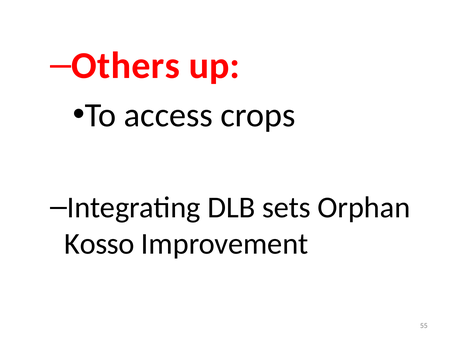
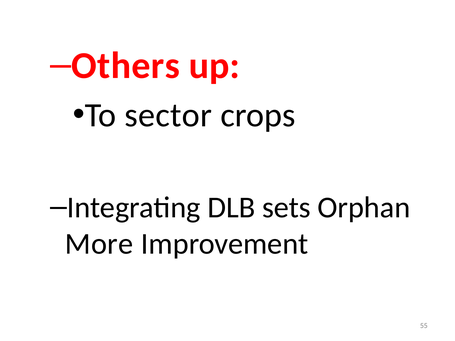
access: access -> sector
Kosso: Kosso -> More
